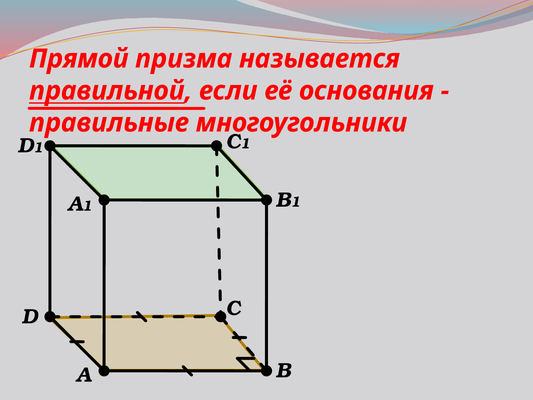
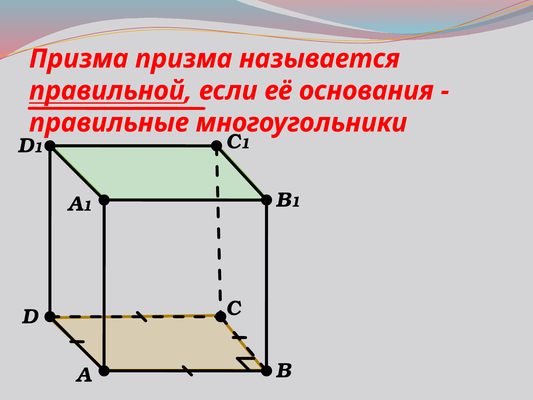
Прямой at (79, 59): Прямой -> Призма
